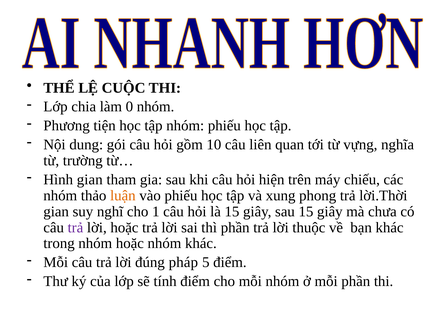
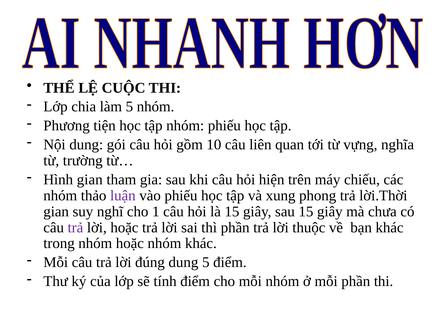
làm 0: 0 -> 5
luận colour: orange -> purple
đúng pháp: pháp -> dung
